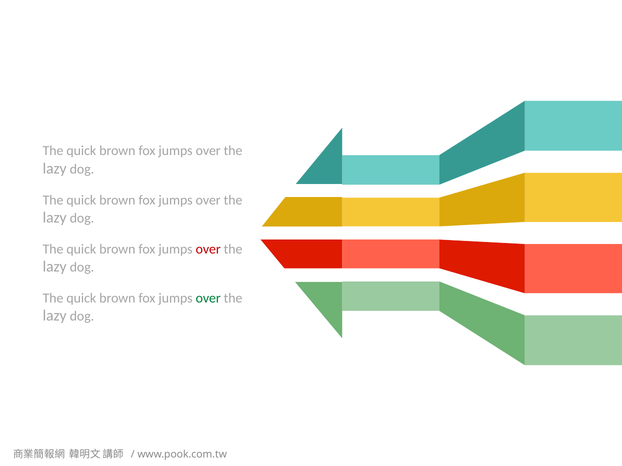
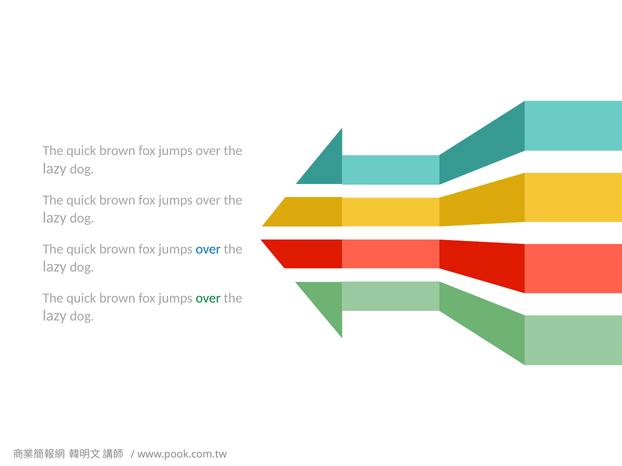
over at (208, 249) colour: red -> blue
